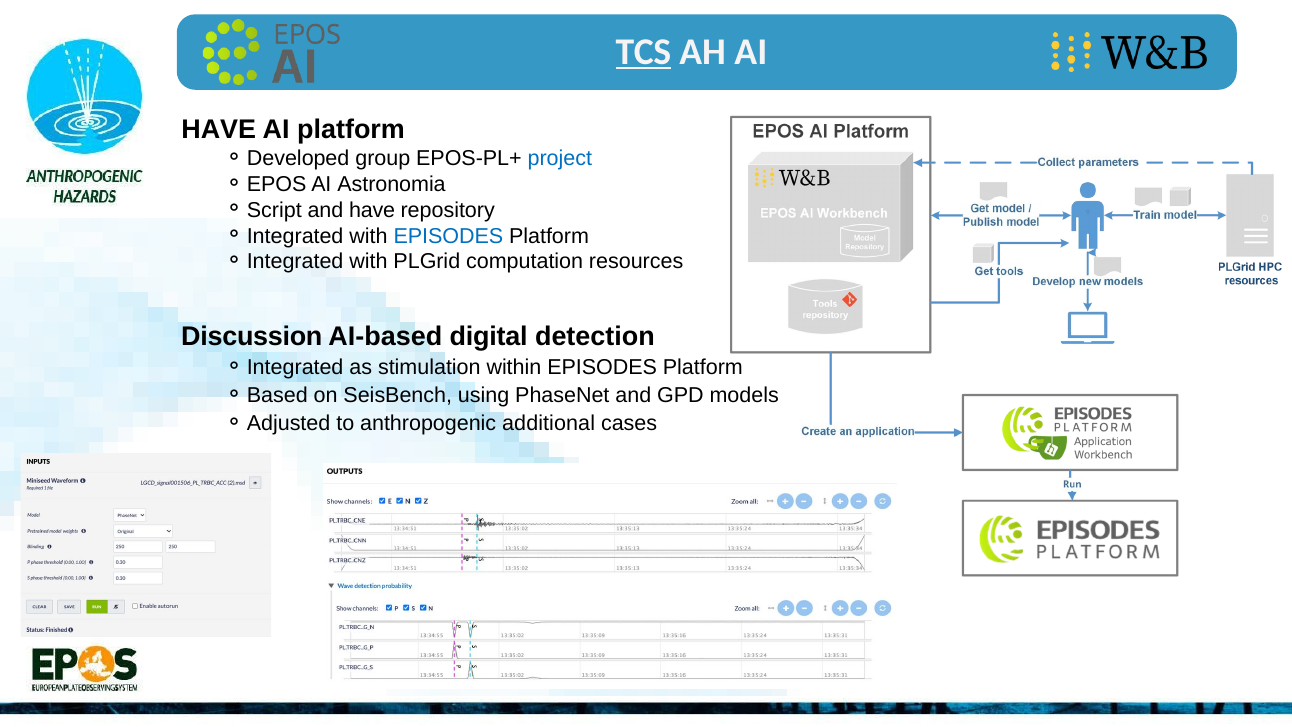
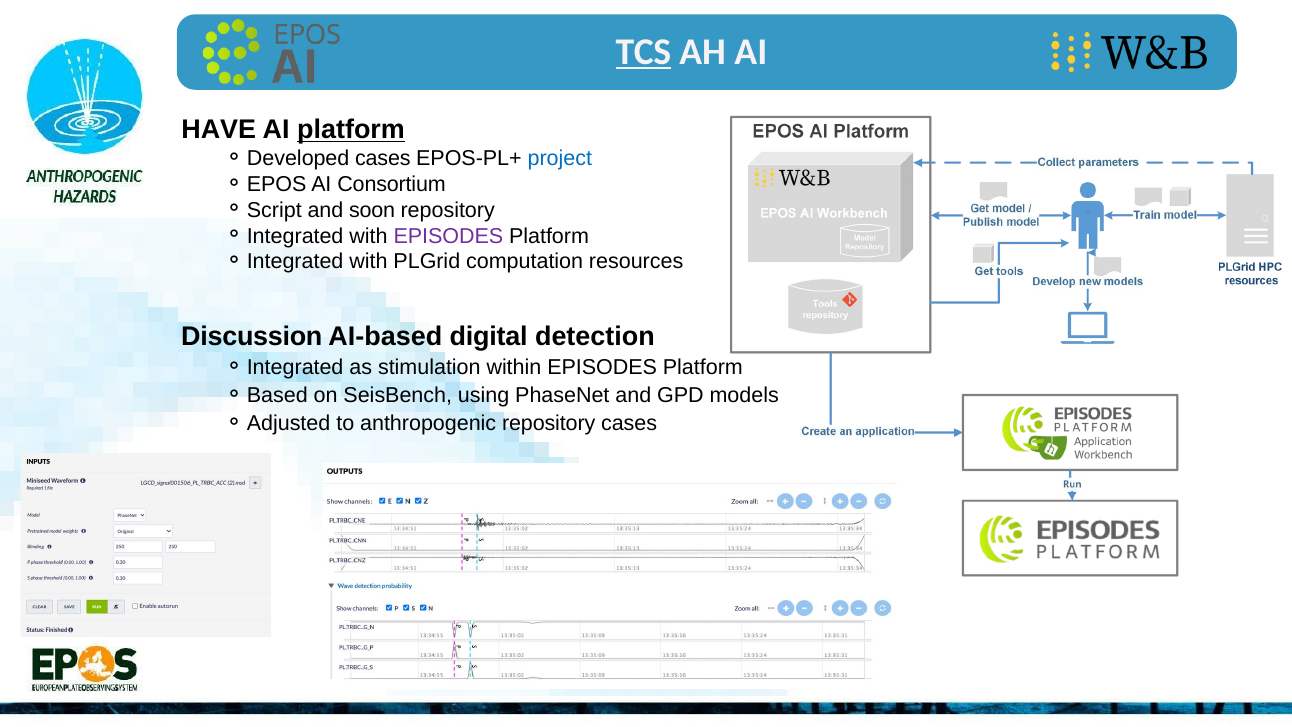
platform at (351, 130) underline: none -> present
group at (383, 158): group -> cases
Astronomia: Astronomia -> Consortium
and have: have -> soon
EPISODES at (448, 236) colour: blue -> purple
anthropogenic additional: additional -> repository
